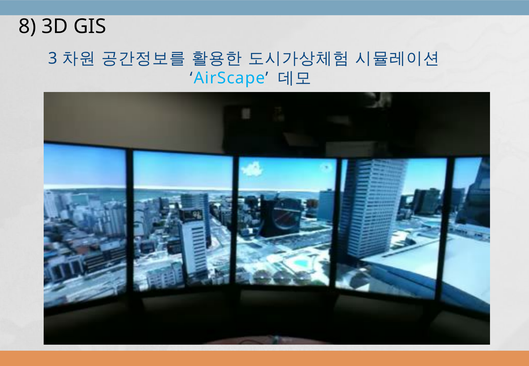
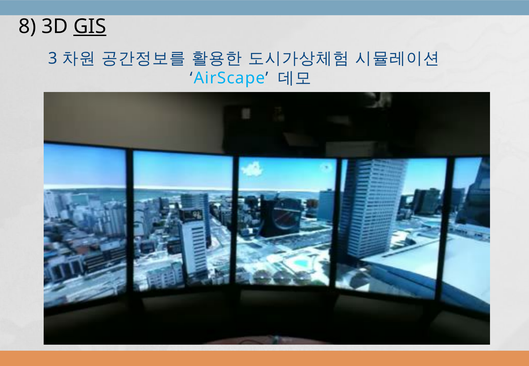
GIS underline: none -> present
